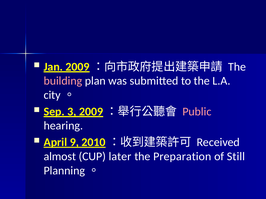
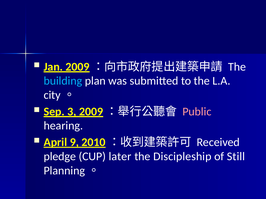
building colour: pink -> light blue
almost: almost -> pledge
Preparation: Preparation -> Discipleship
